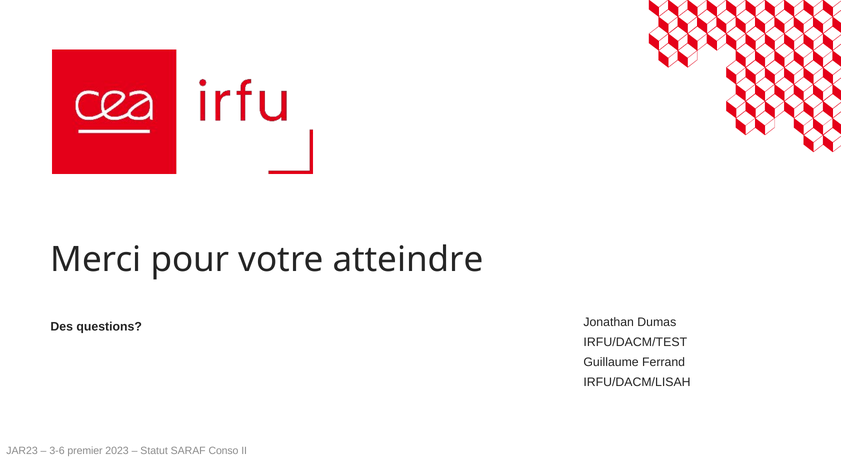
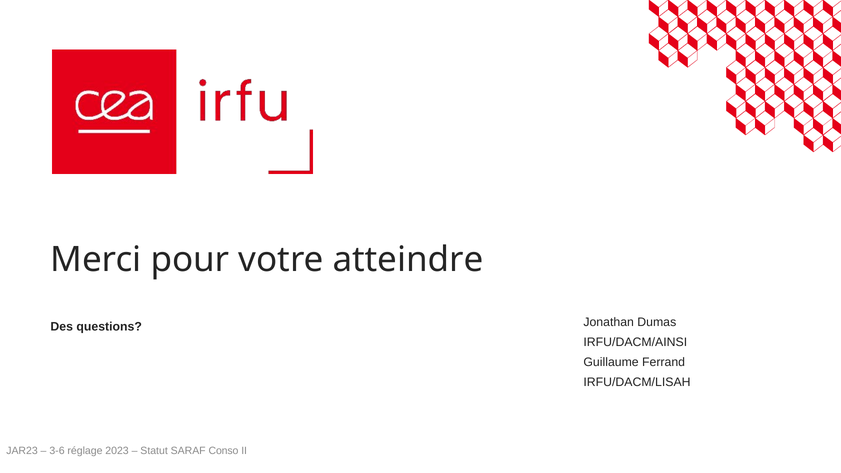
IRFU/DACM/TEST: IRFU/DACM/TEST -> IRFU/DACM/AINSI
premier: premier -> réglage
